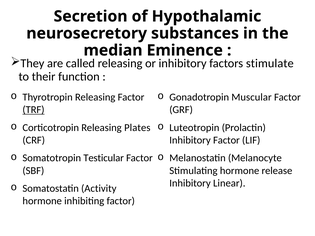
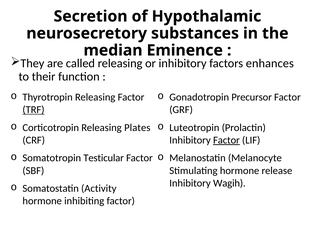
stimulate: stimulate -> enhances
Muscular: Muscular -> Precursor
Factor at (226, 140) underline: none -> present
Linear: Linear -> Wagih
